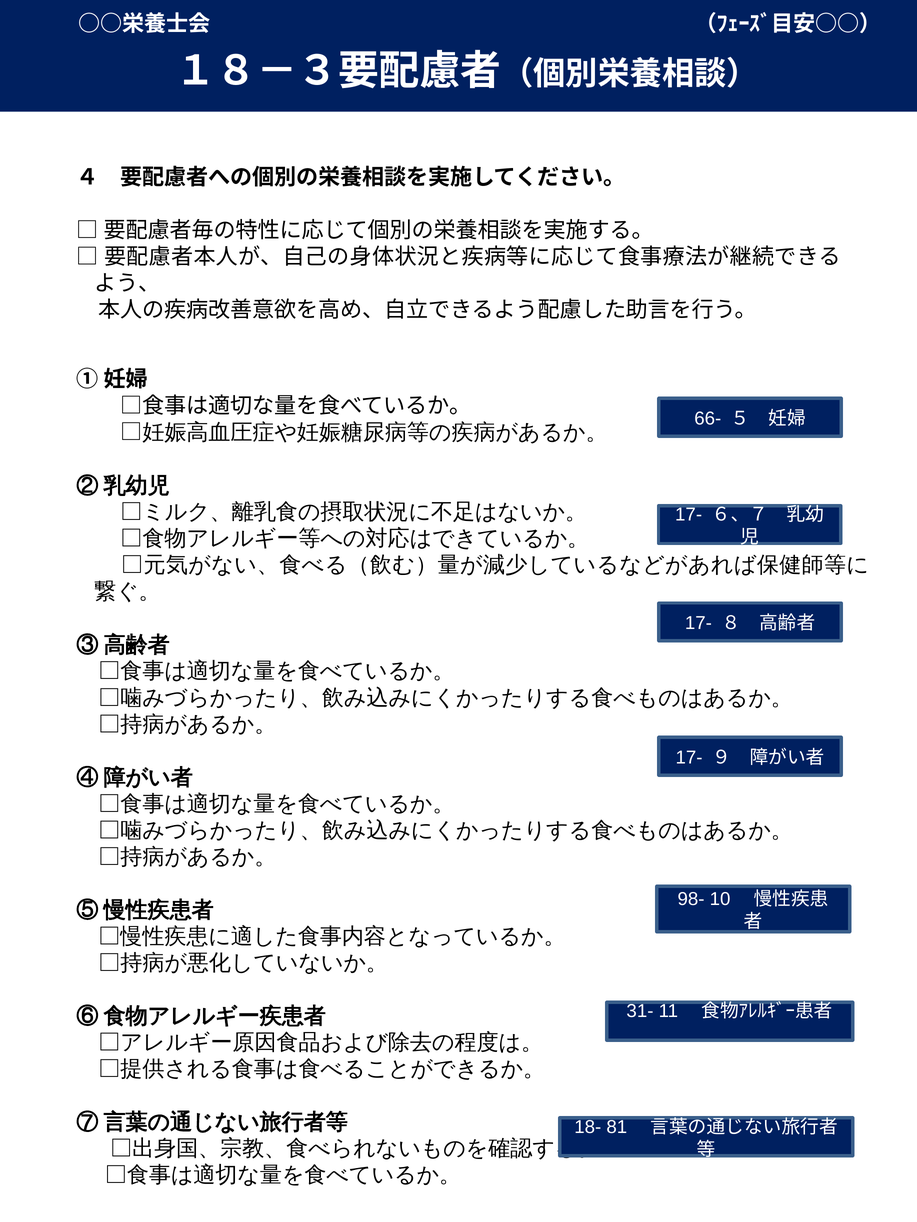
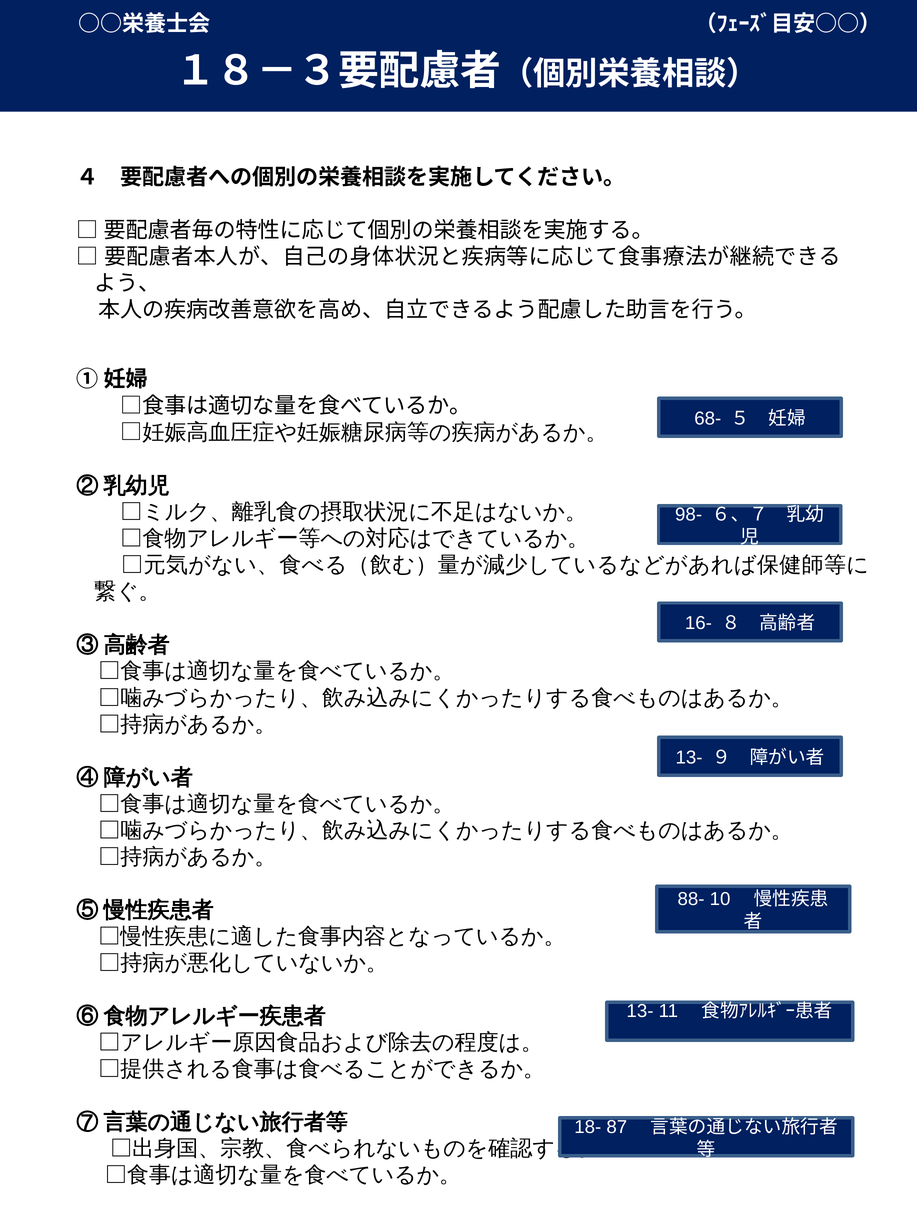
66-: 66- -> 68-
17- at (689, 515): 17- -> 98-
17- at (698, 624): 17- -> 16-
17- at (689, 758): 17- -> 13-
98-: 98- -> 88-
31- at (640, 1012): 31- -> 13-
81: 81 -> 87
